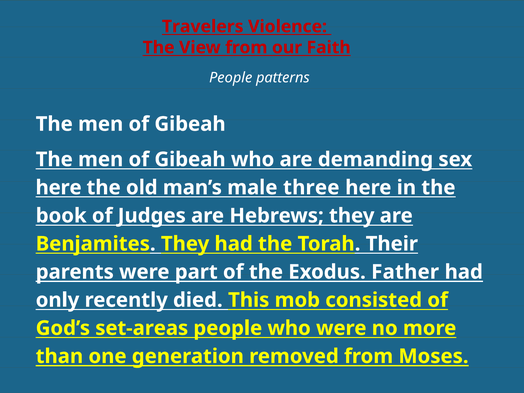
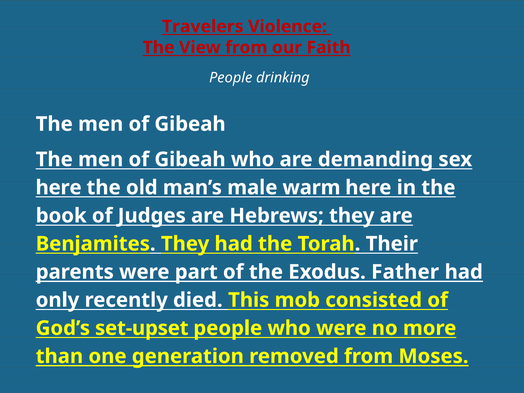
patterns: patterns -> drinking
three: three -> warm
set-areas: set-areas -> set-upset
